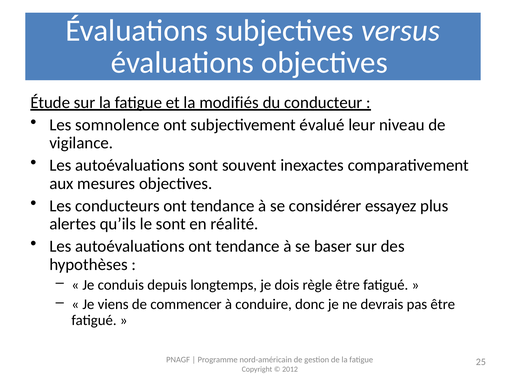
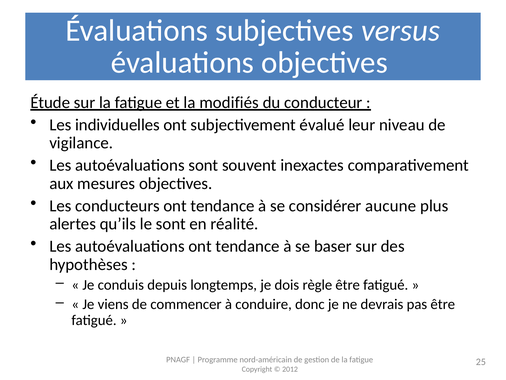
somnolence: somnolence -> individuelles
essayez: essayez -> aucune
